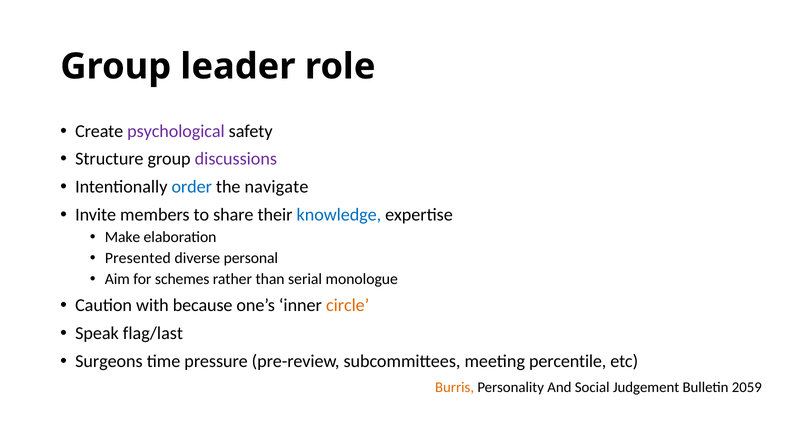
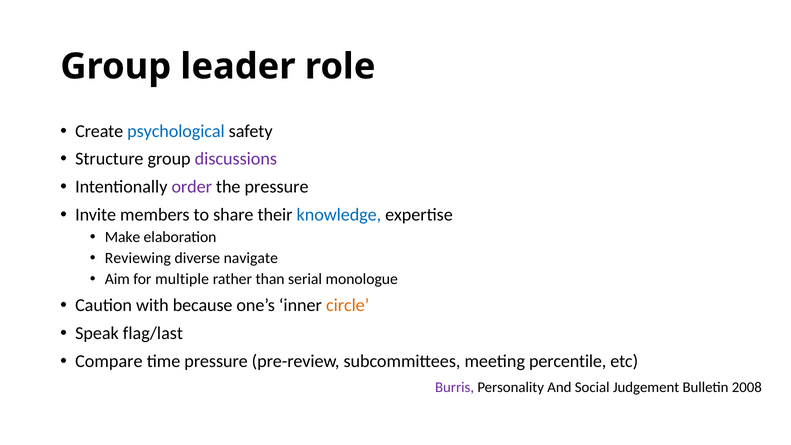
psychological colour: purple -> blue
order colour: blue -> purple
the navigate: navigate -> pressure
Presented: Presented -> Reviewing
personal: personal -> navigate
schemes: schemes -> multiple
Surgeons: Surgeons -> Compare
Burris colour: orange -> purple
2059: 2059 -> 2008
